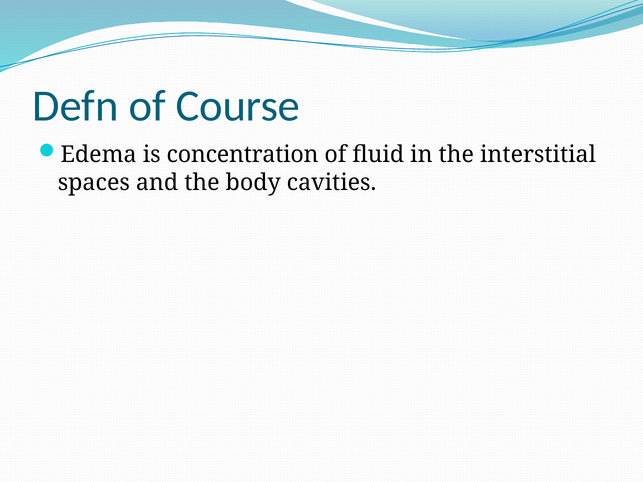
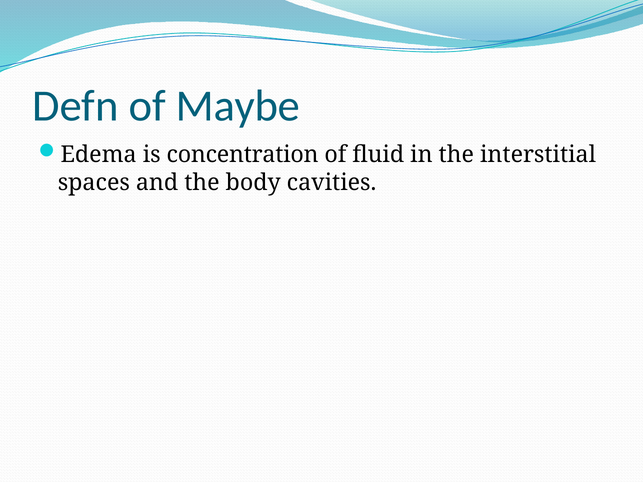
Course: Course -> Maybe
